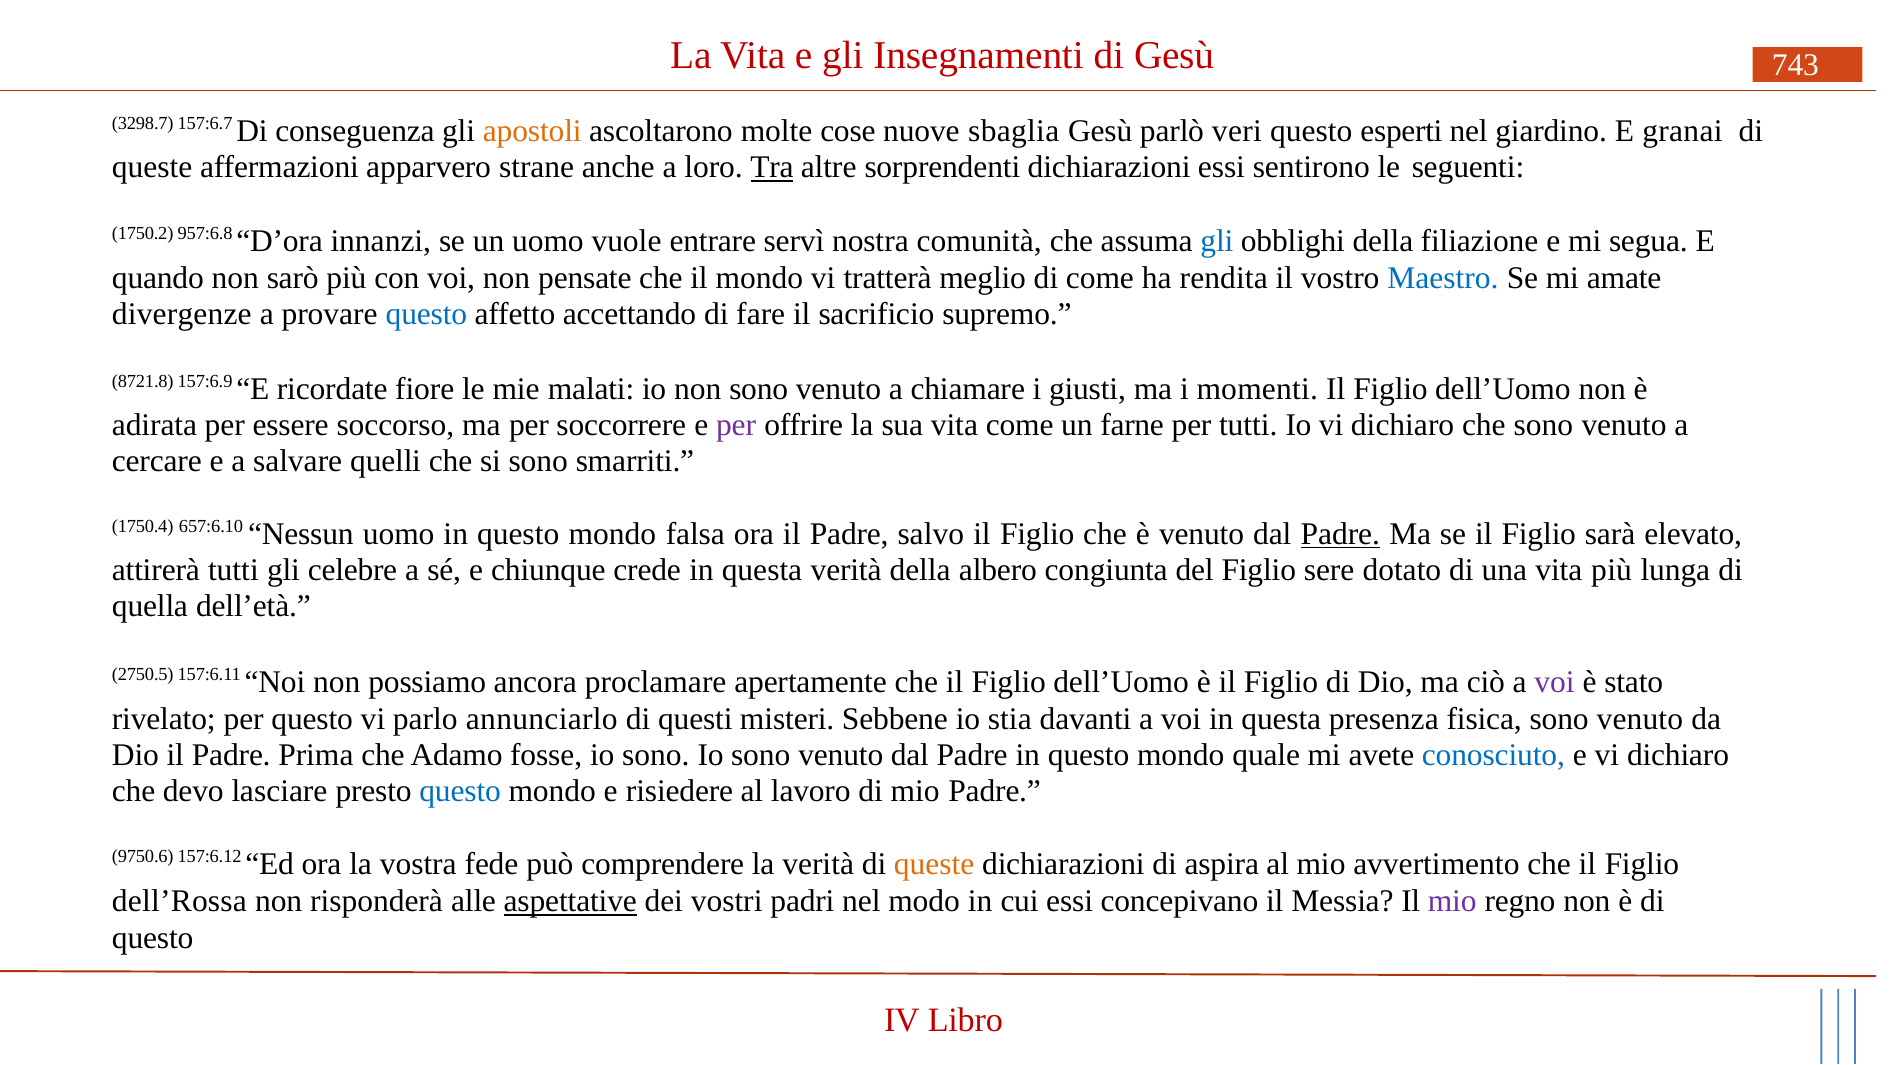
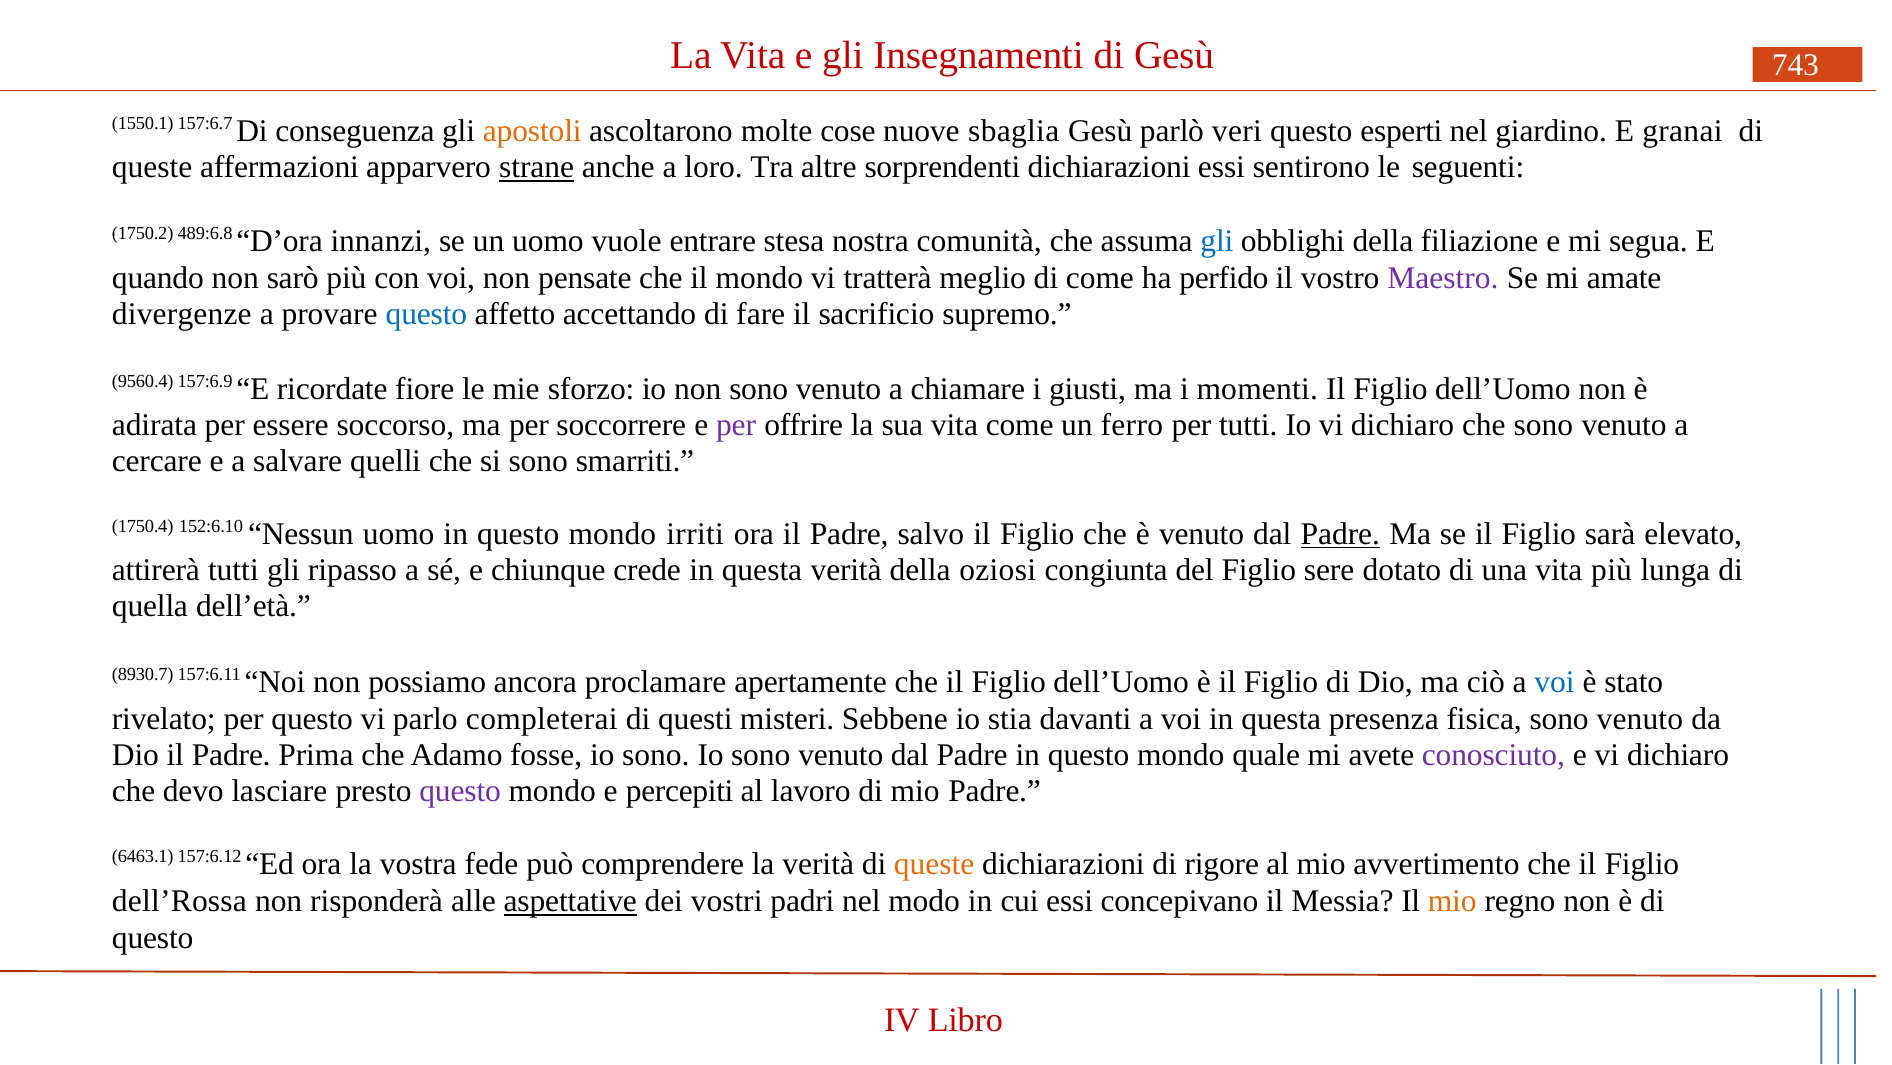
3298.7: 3298.7 -> 1550.1
strane underline: none -> present
Tra underline: present -> none
957:6.8: 957:6.8 -> 489:6.8
servì: servì -> stesa
rendita: rendita -> perfido
Maestro colour: blue -> purple
8721.8: 8721.8 -> 9560.4
malati: malati -> sforzo
farne: farne -> ferro
657:6.10: 657:6.10 -> 152:6.10
falsa: falsa -> irriti
celebre: celebre -> ripasso
albero: albero -> oziosi
2750.5: 2750.5 -> 8930.7
voi at (1555, 683) colour: purple -> blue
annunciarlo: annunciarlo -> completerai
conosciuto colour: blue -> purple
questo at (460, 792) colour: blue -> purple
risiedere: risiedere -> percepiti
9750.6: 9750.6 -> 6463.1
aspira: aspira -> rigore
mio at (1452, 902) colour: purple -> orange
